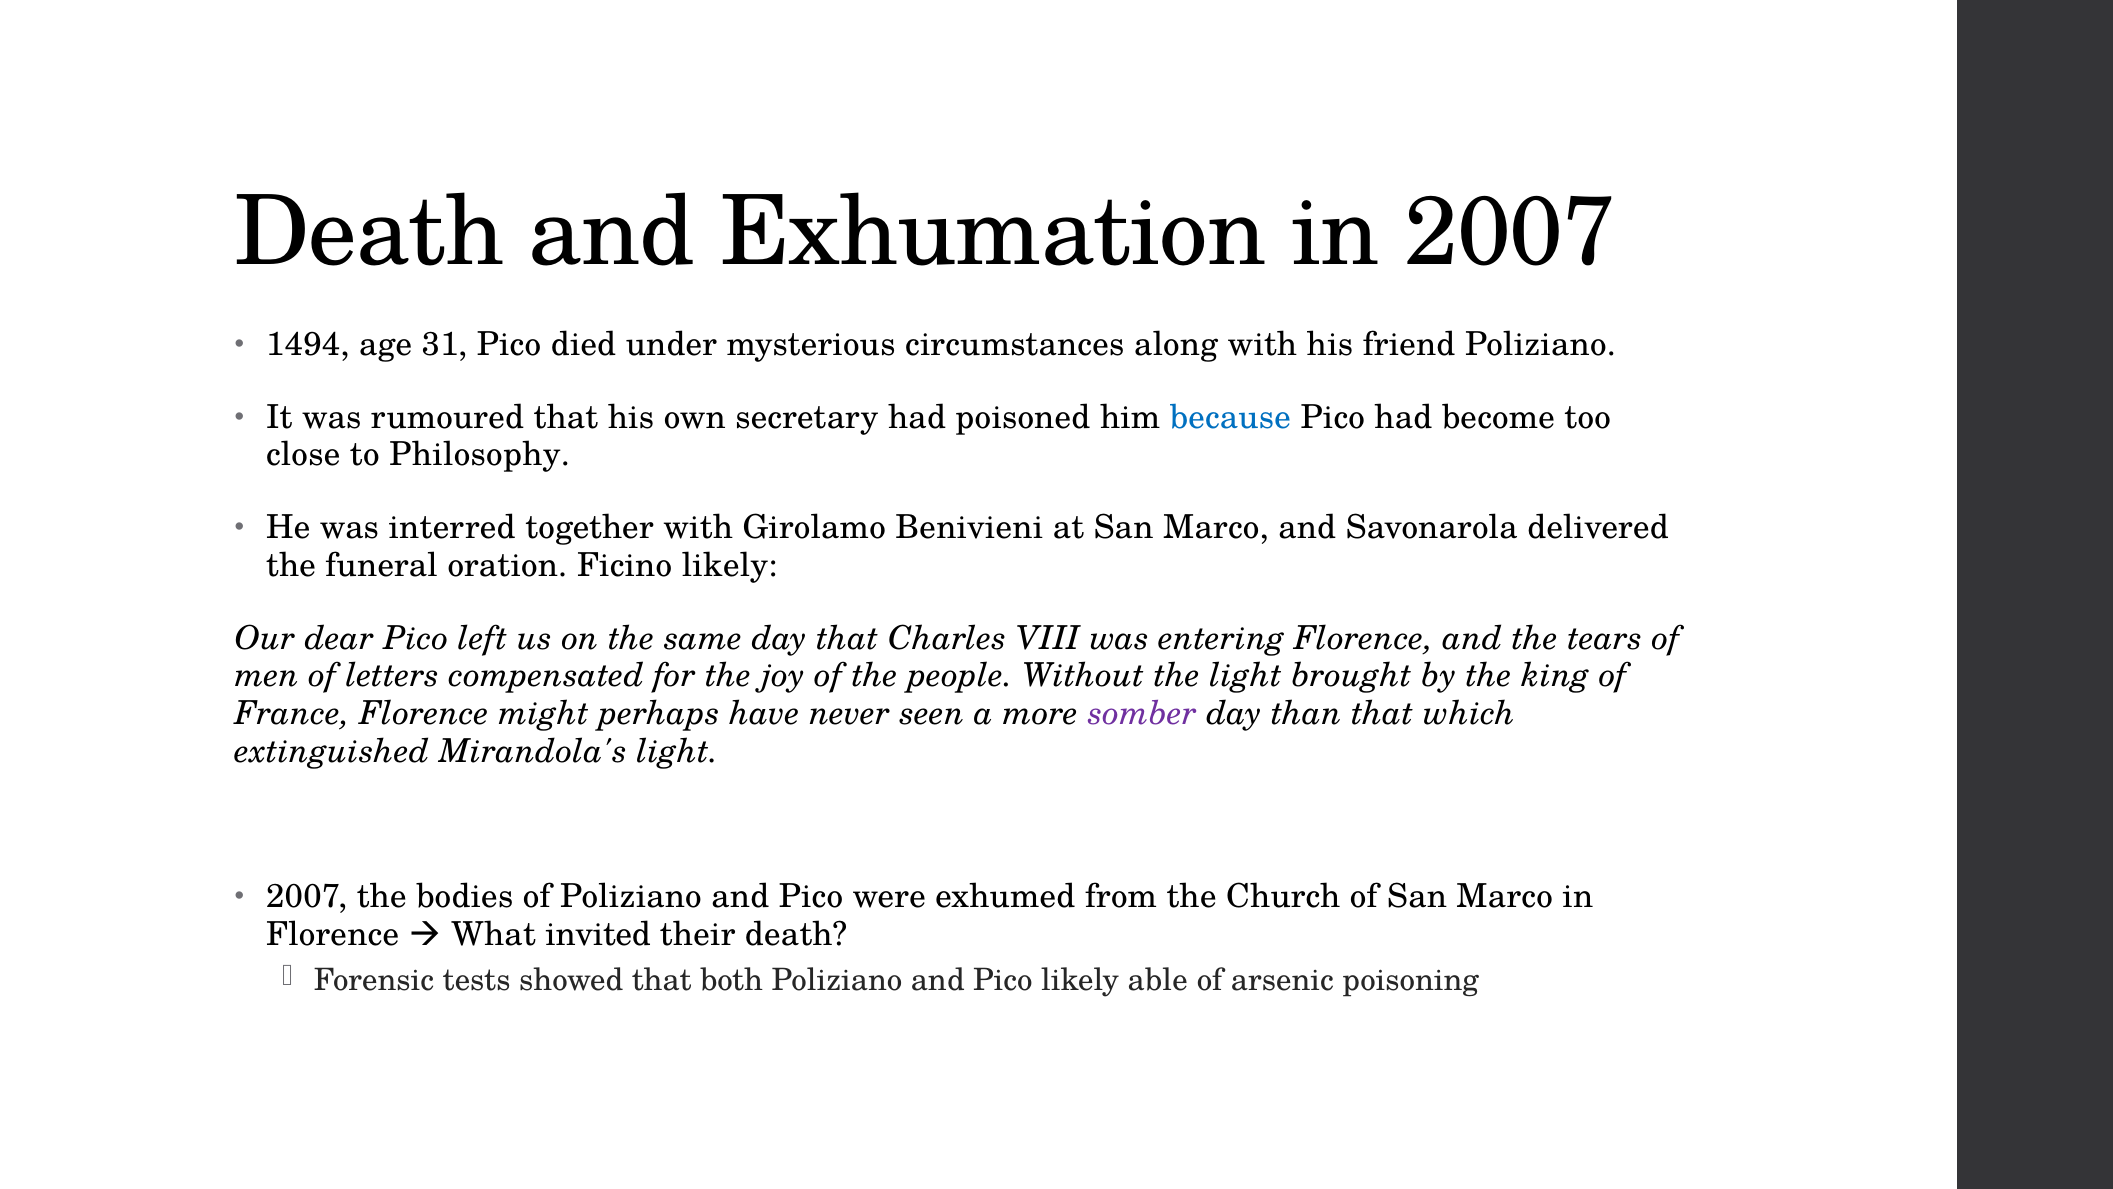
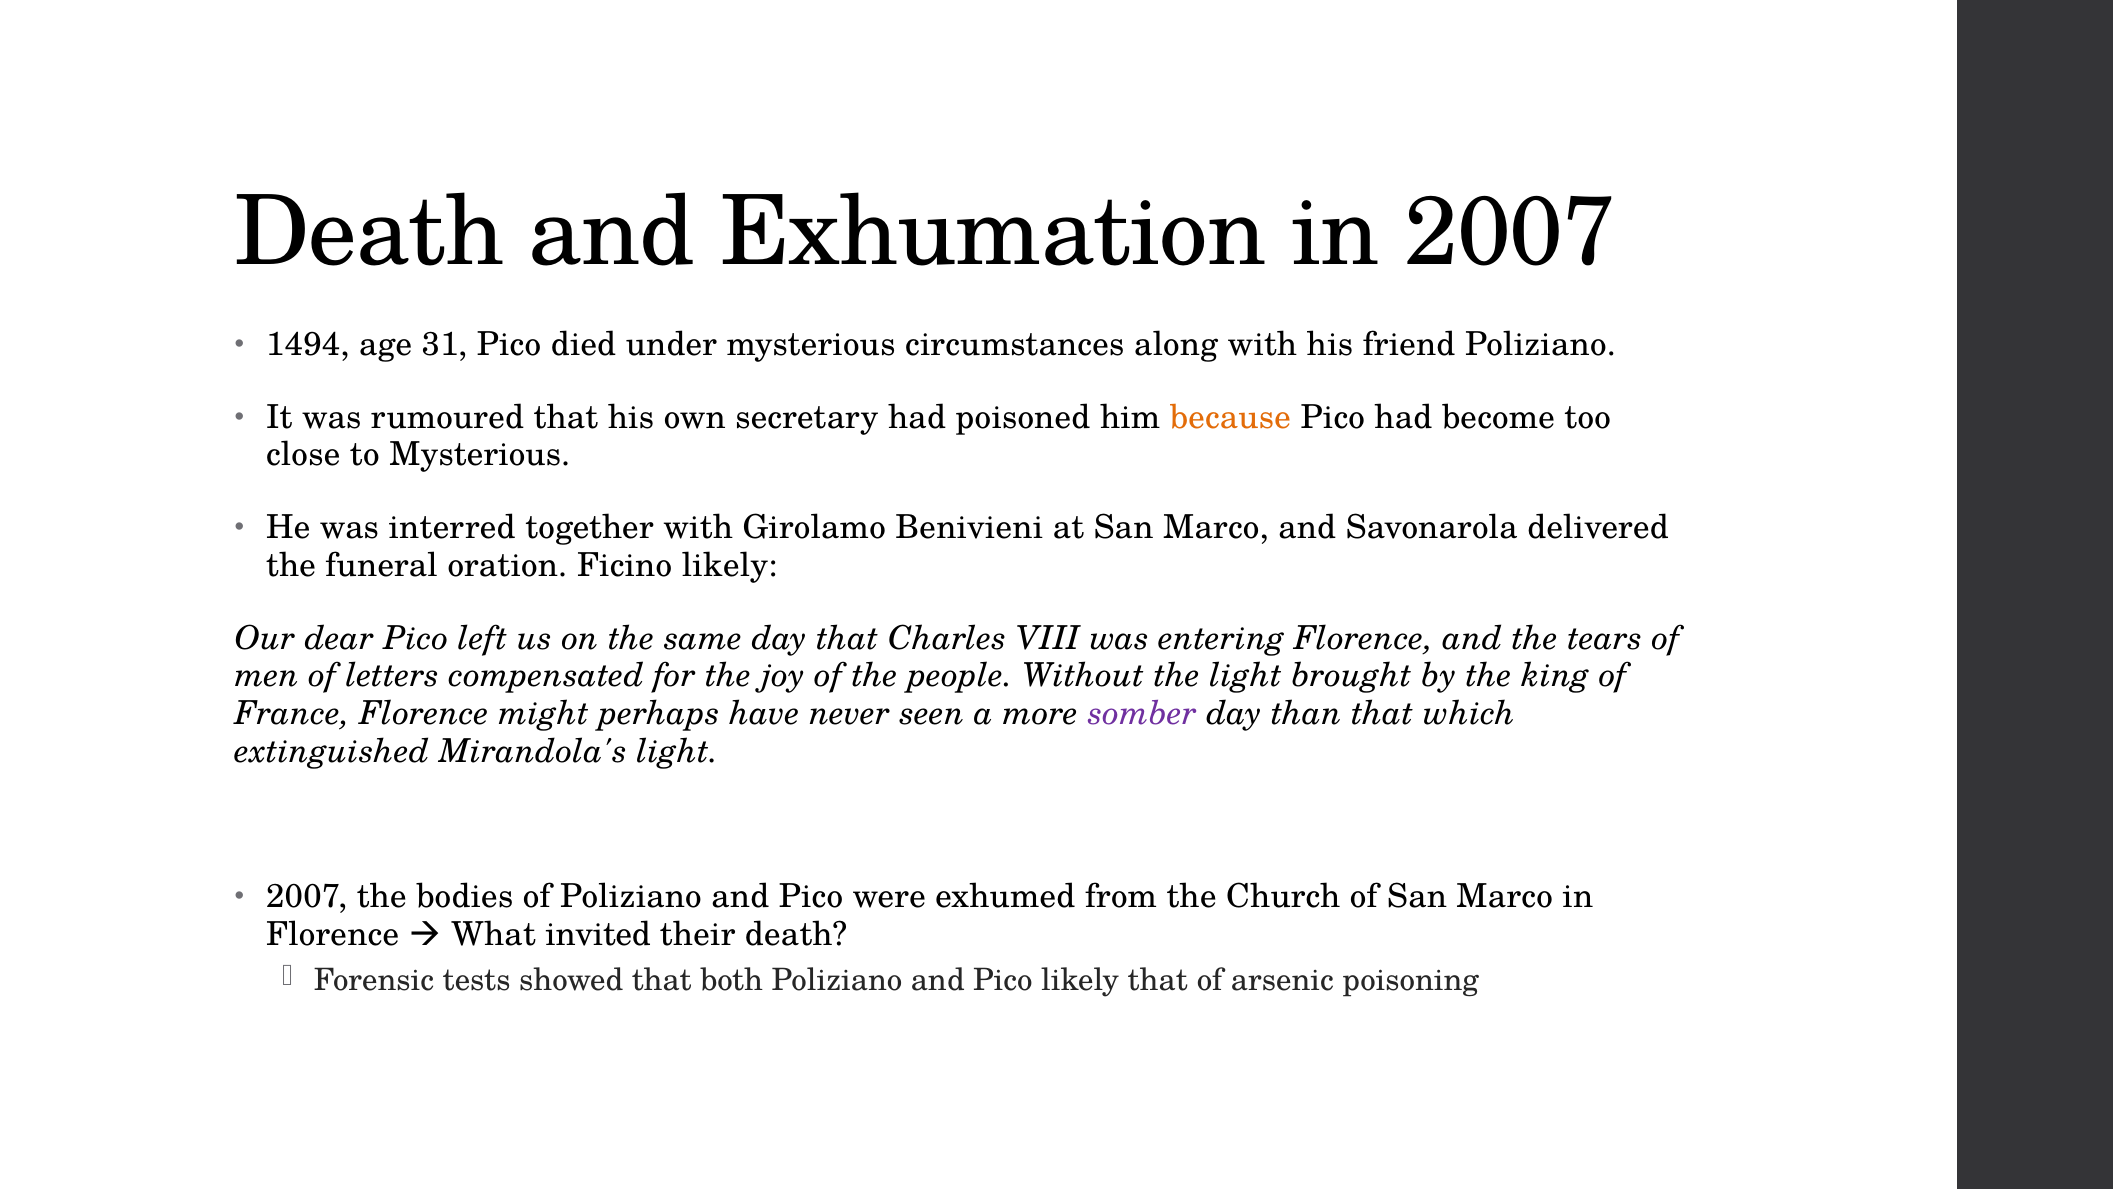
because colour: blue -> orange
to Philosophy: Philosophy -> Mysterious
likely able: able -> that
